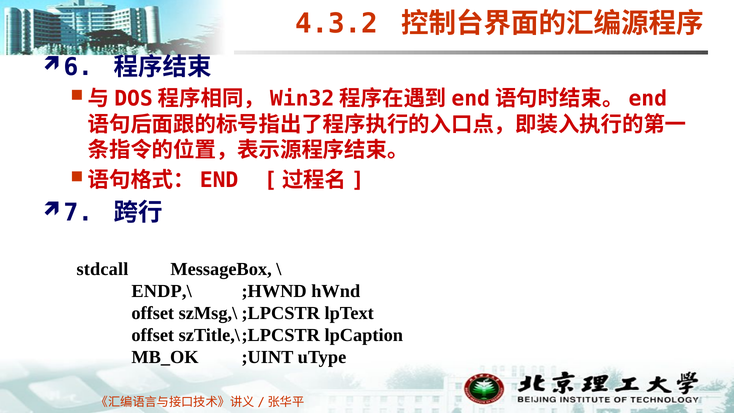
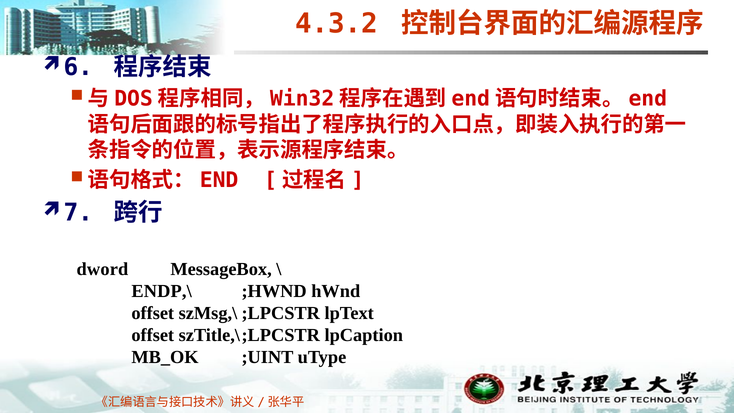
stdcall: stdcall -> dword
